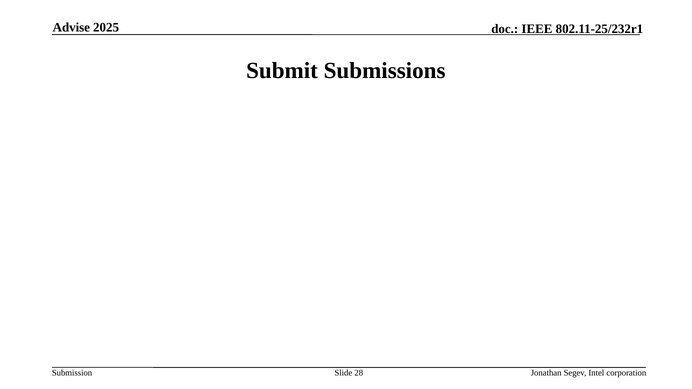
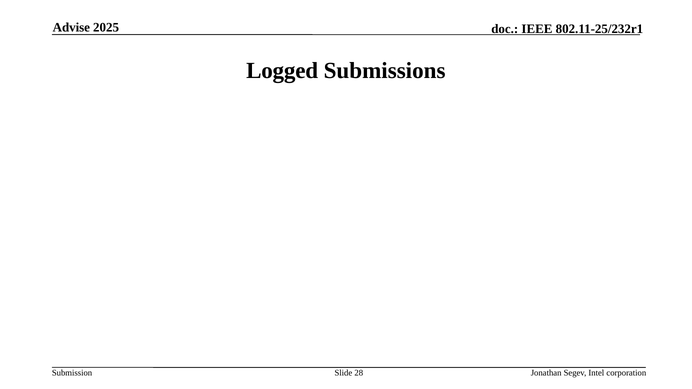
Submit: Submit -> Logged
